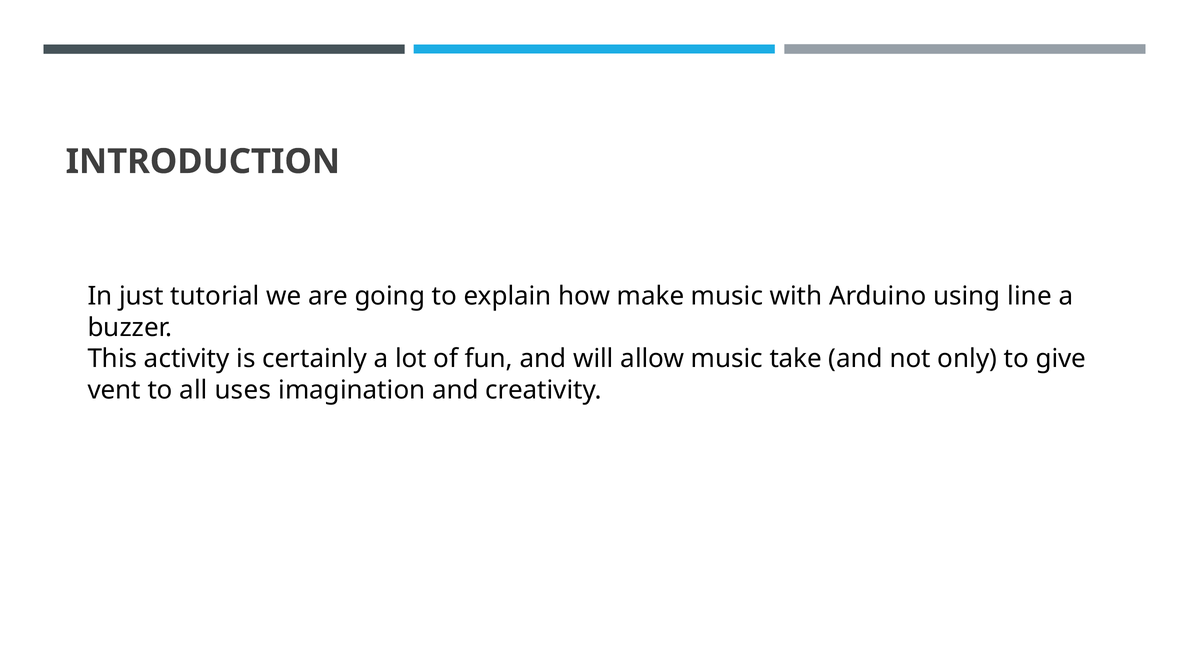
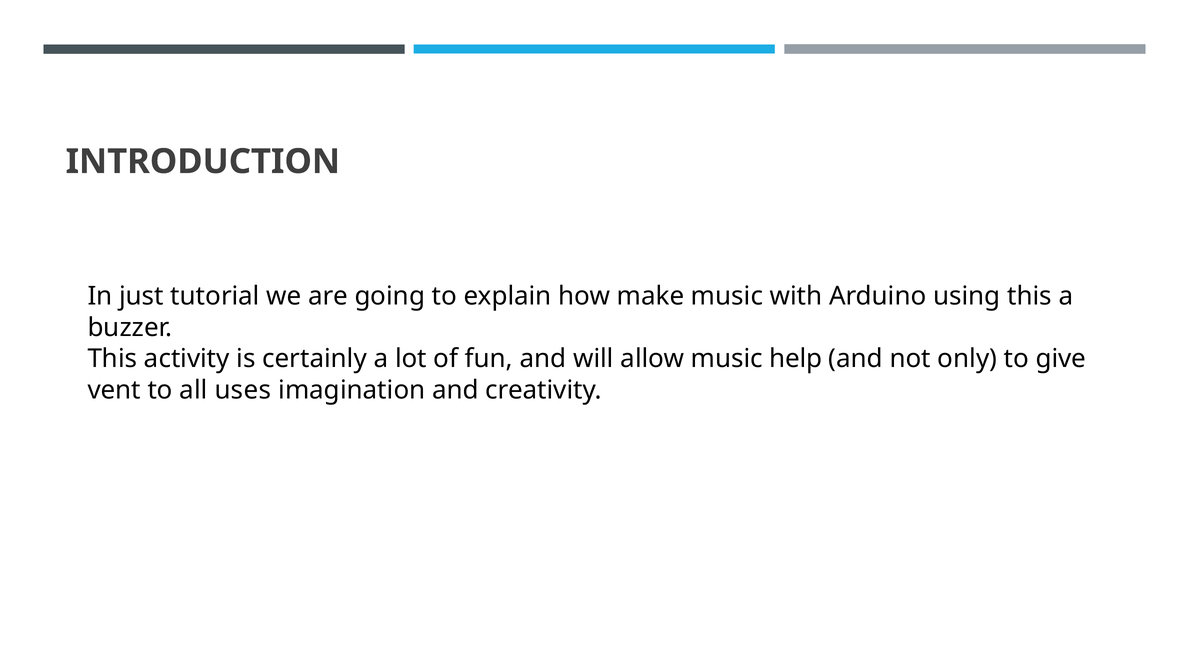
using line: line -> this
take: take -> help
